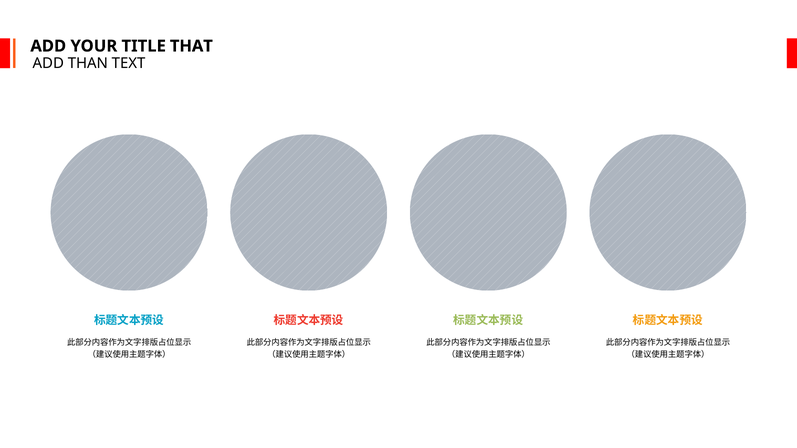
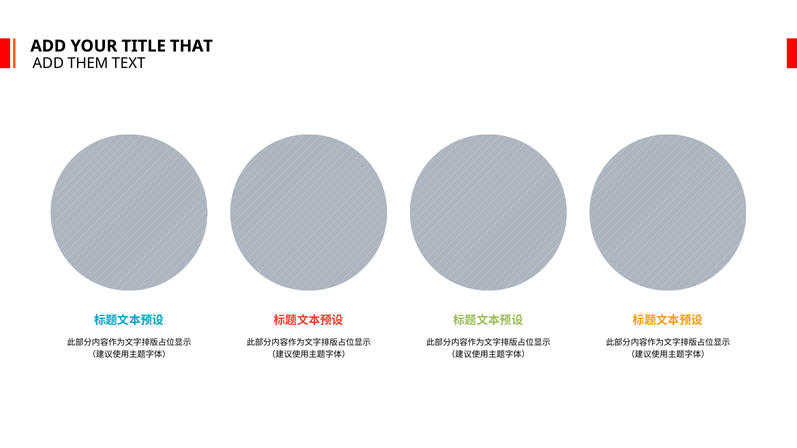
THAN: THAN -> THEM
